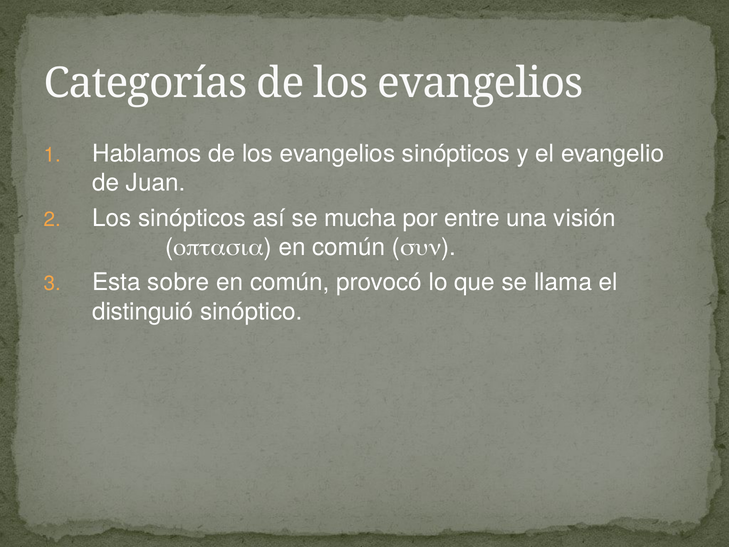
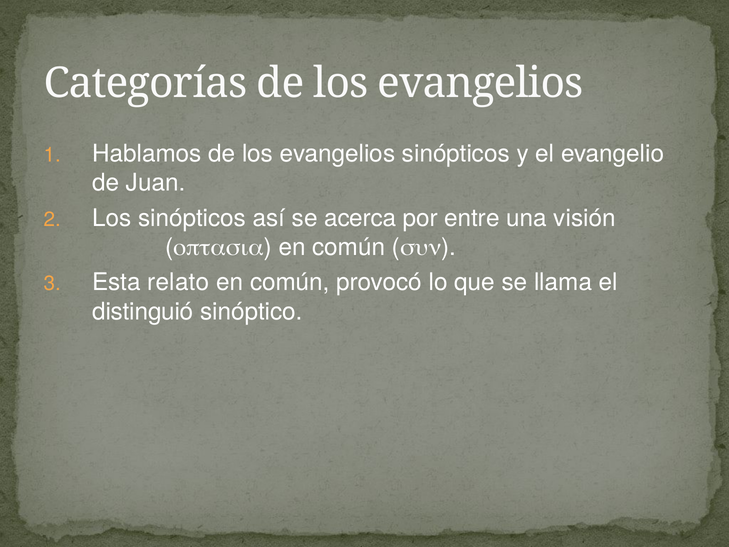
mucha: mucha -> acerca
sobre: sobre -> relato
